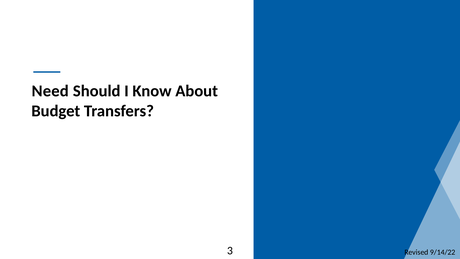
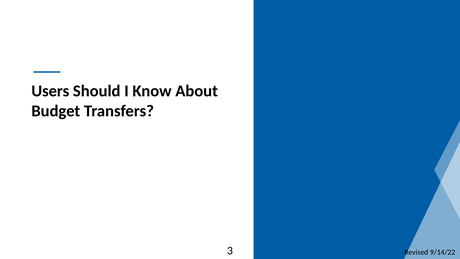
Need: Need -> Users
